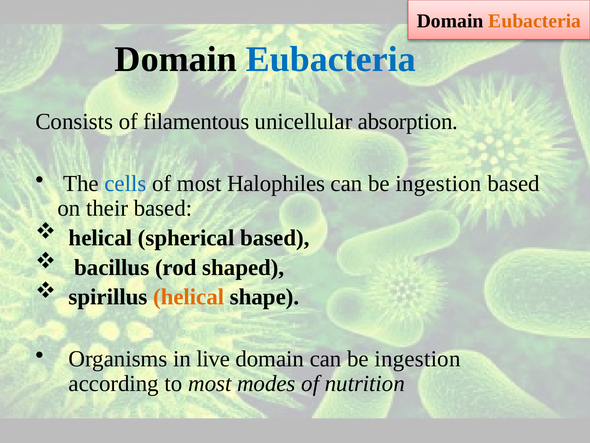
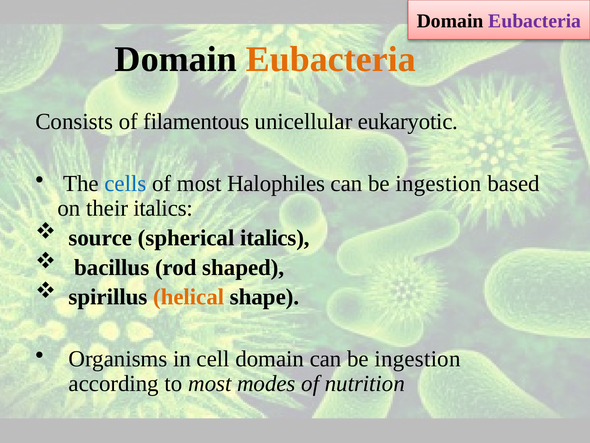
Eubacteria at (535, 21) colour: orange -> purple
Eubacteria at (331, 59) colour: blue -> orange
absorption: absorption -> eukaryotic
their based: based -> italics
helical at (100, 238): helical -> source
spherical based: based -> italics
live: live -> cell
